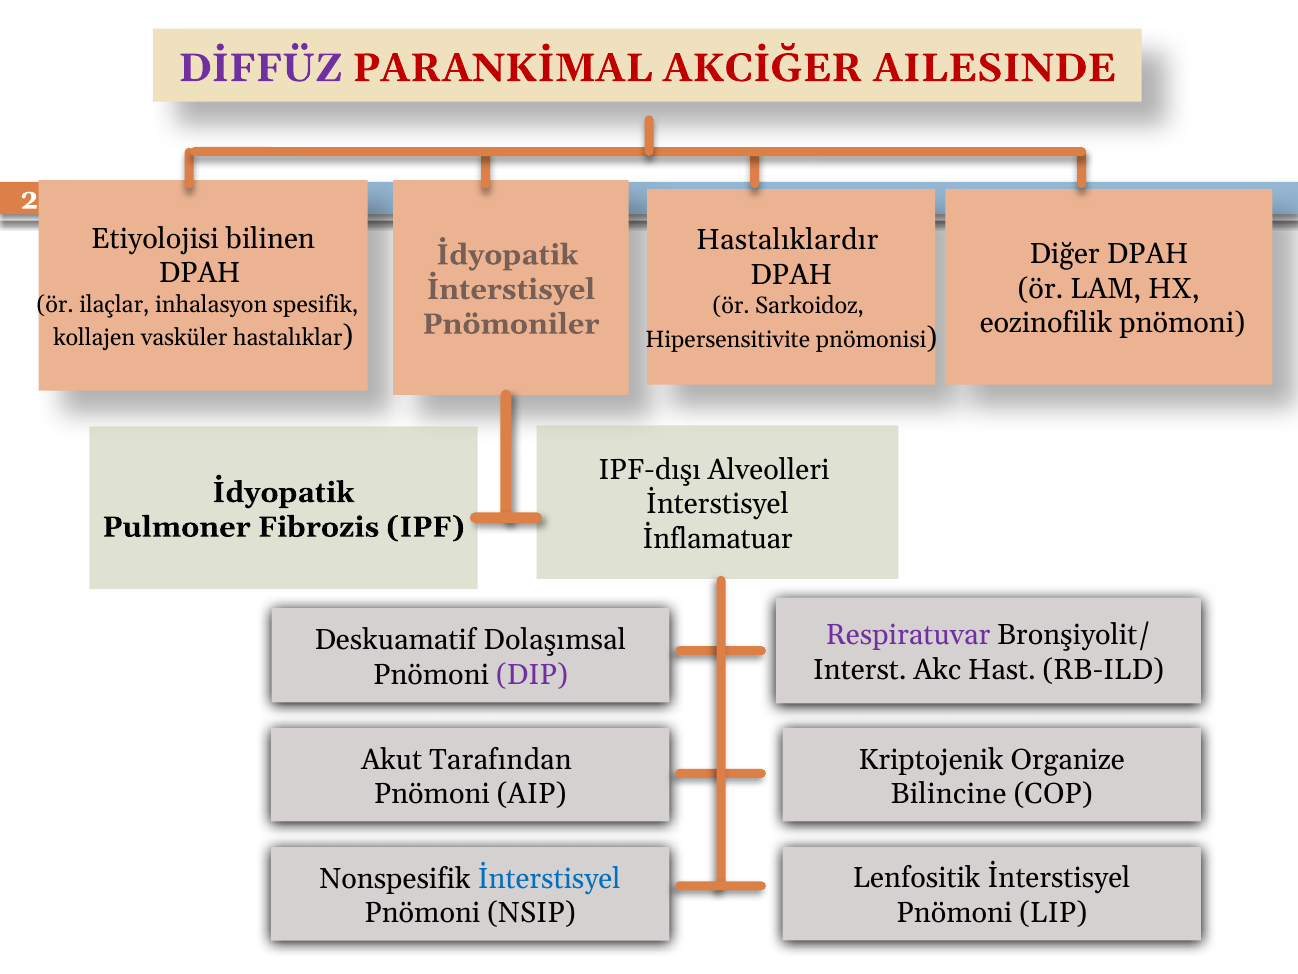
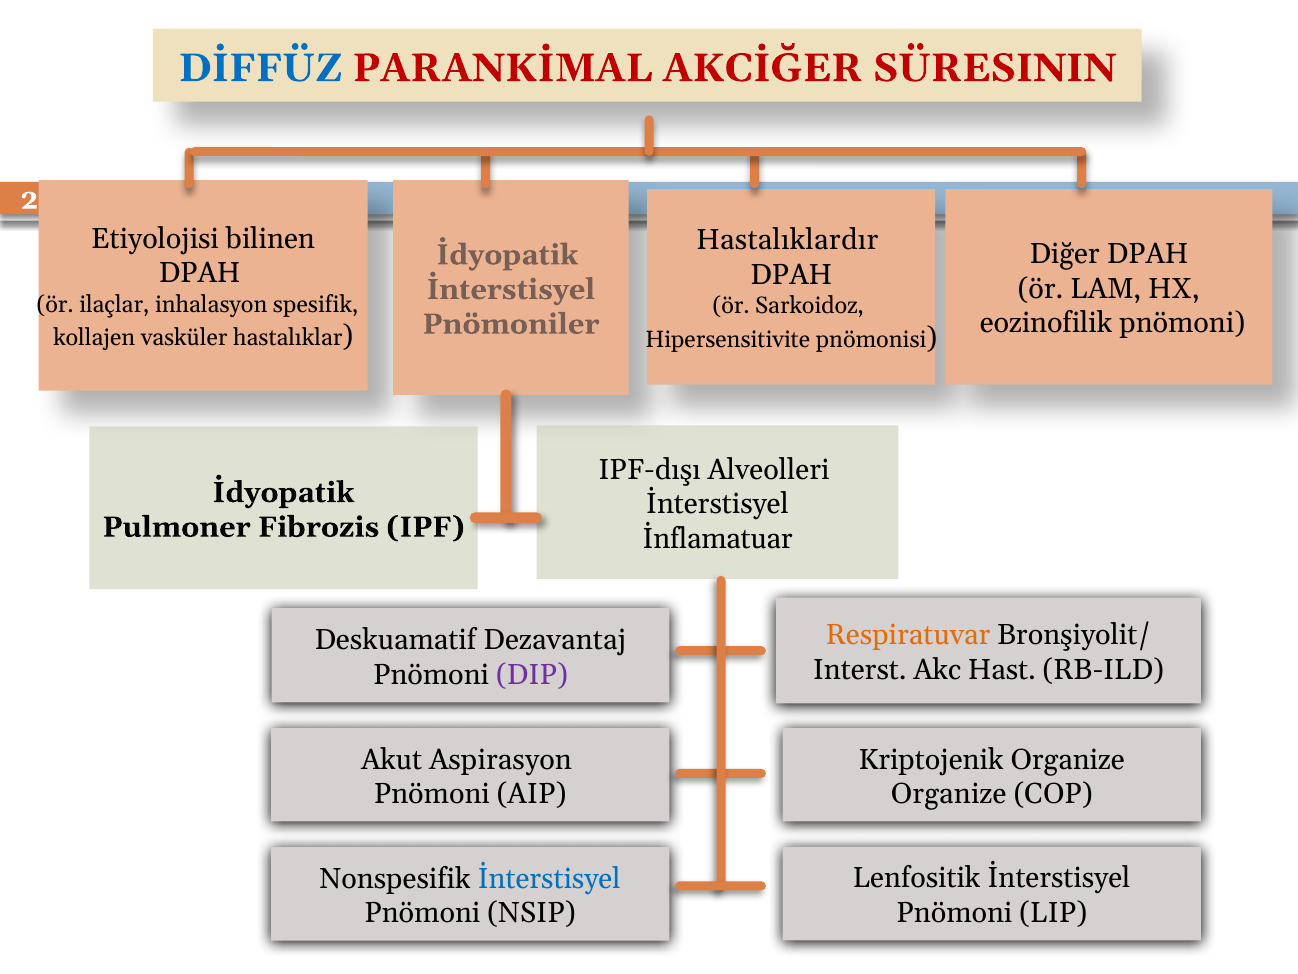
DİFFÜZ colour: purple -> blue
AILESINDE: AILESINDE -> SÜRESININ
Respiratuvar colour: purple -> orange
Dolaşımsal: Dolaşımsal -> Dezavantaj
Tarafından: Tarafından -> Aspirasyon
Bilincine at (949, 794): Bilincine -> Organize
